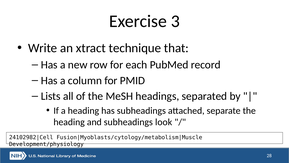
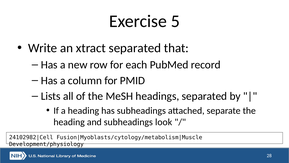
3: 3 -> 5
xtract technique: technique -> separated
